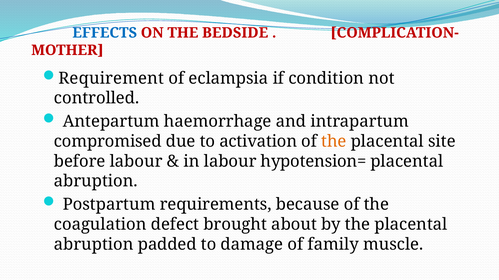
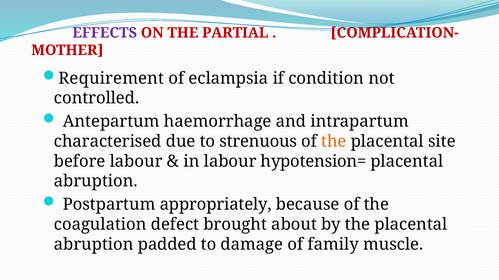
EFFECTS colour: blue -> purple
BEDSIDE: BEDSIDE -> PARTIAL
compromised: compromised -> characterised
activation: activation -> strenuous
requirements: requirements -> appropriately
